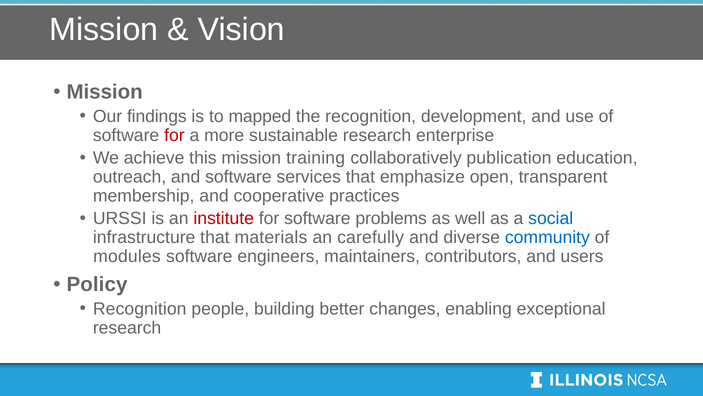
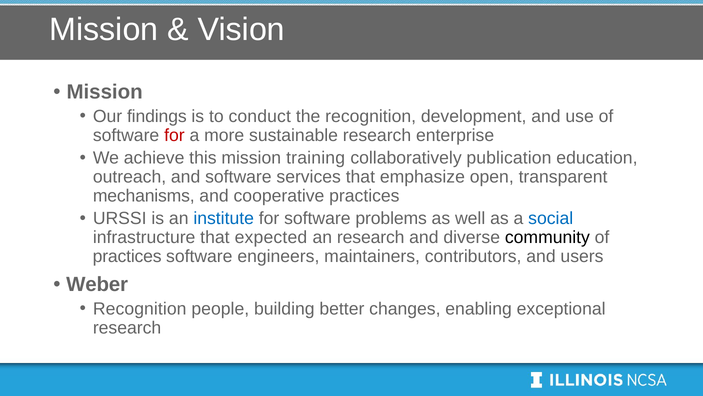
mapped: mapped -> conduct
membership: membership -> mechanisms
institute colour: red -> blue
materials: materials -> expected
an carefully: carefully -> research
community colour: blue -> black
modules at (127, 256): modules -> practices
Policy: Policy -> Weber
